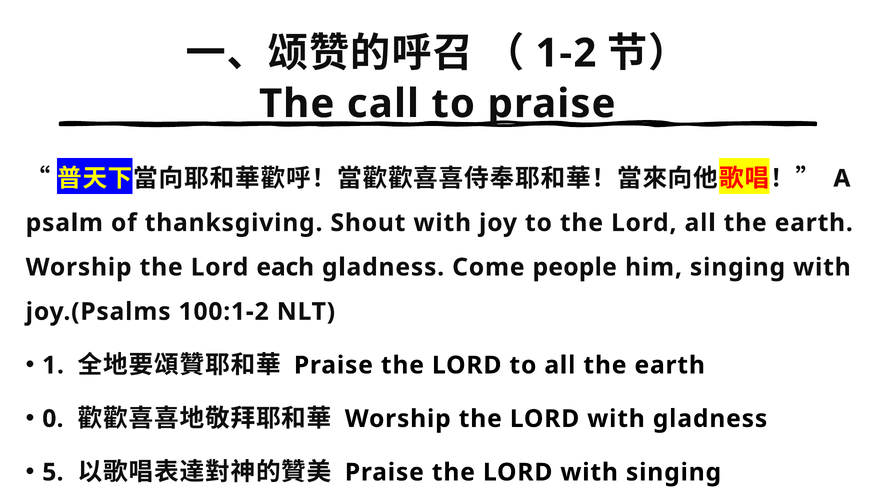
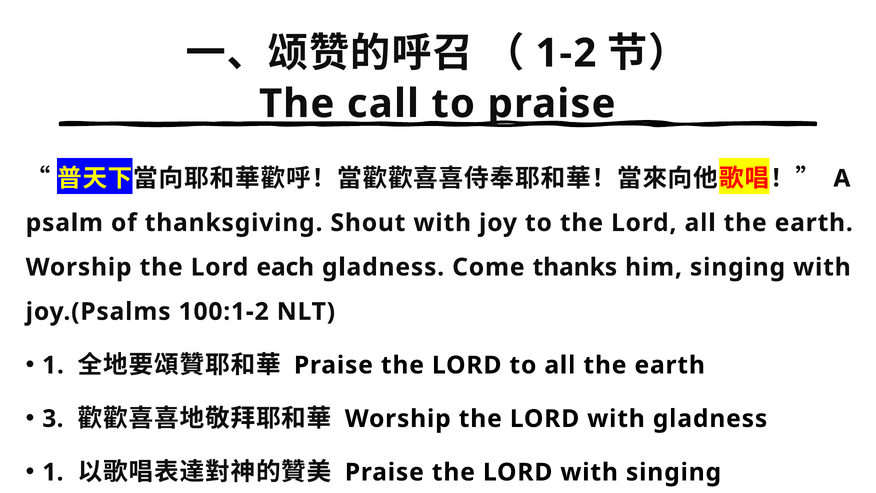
people: people -> thanks
0: 0 -> 3
5 at (53, 472): 5 -> 1
